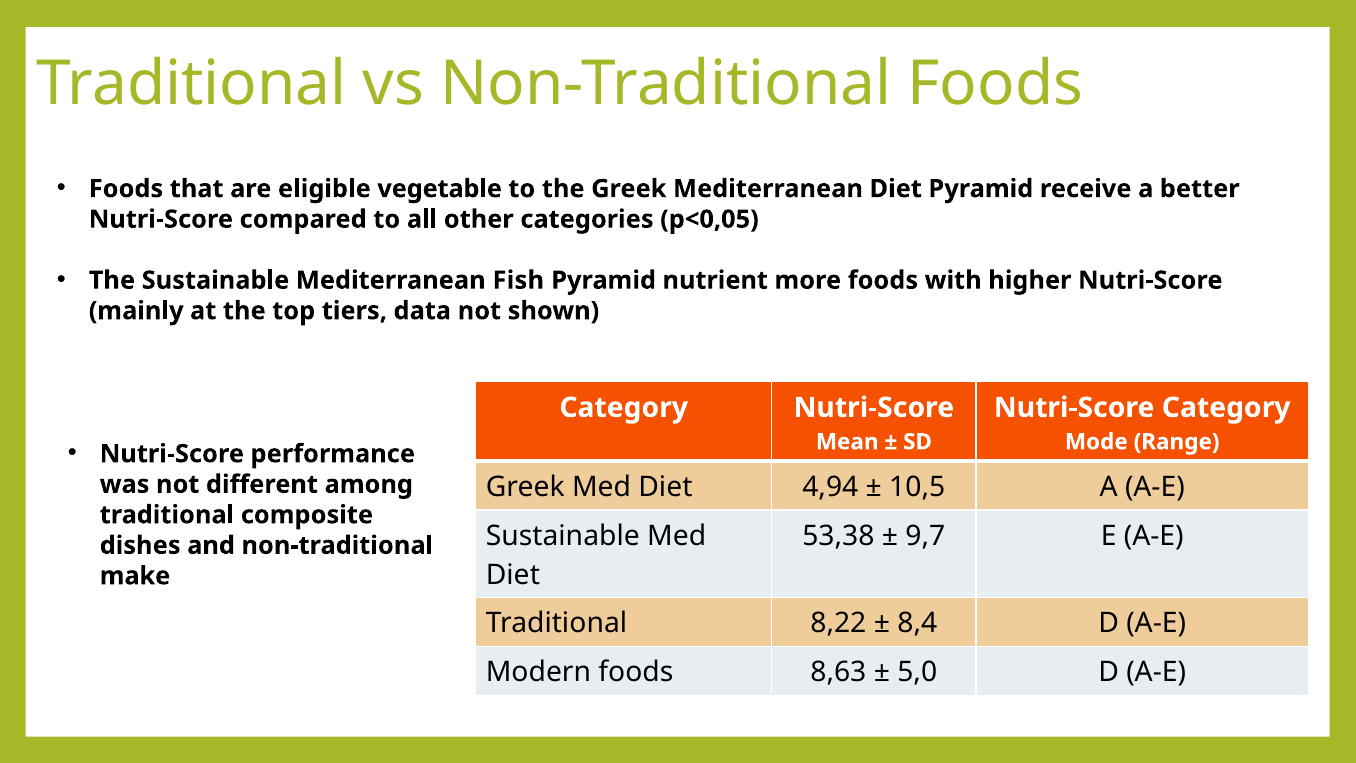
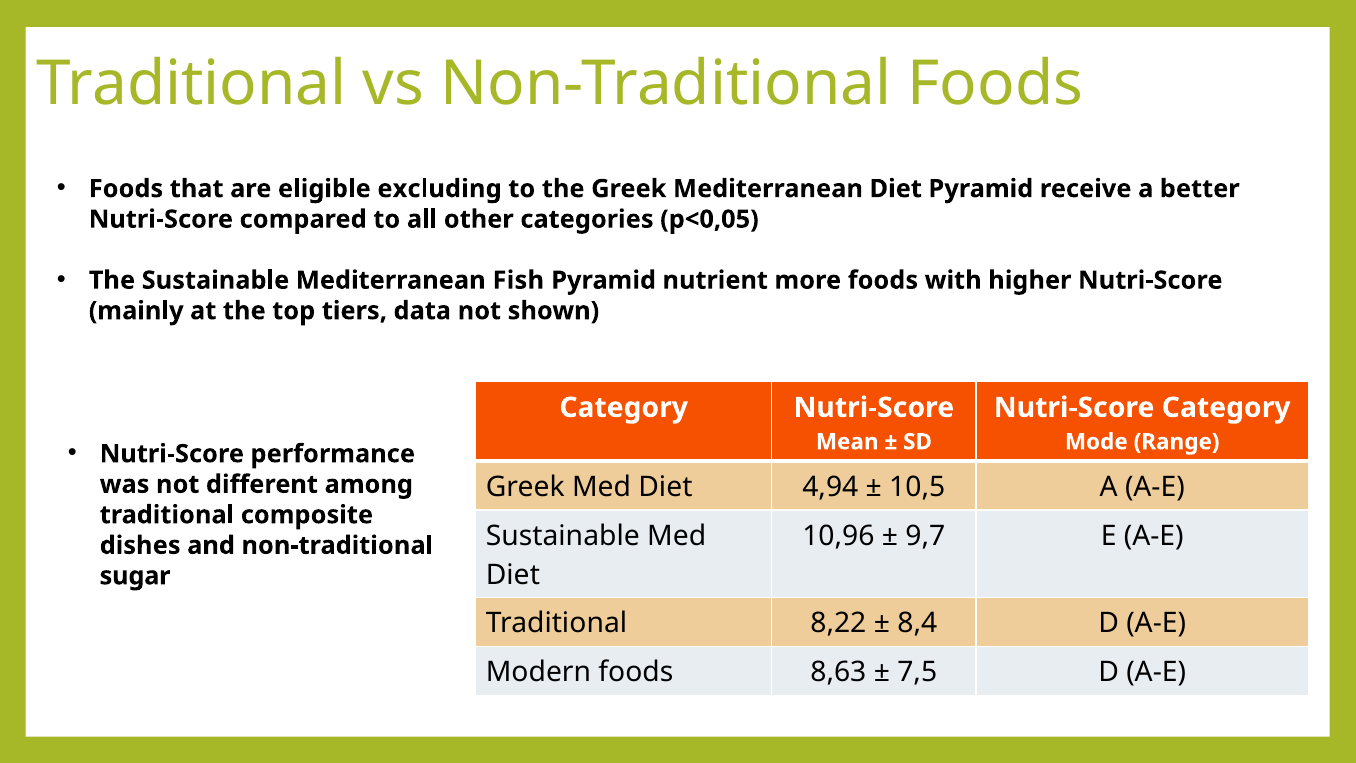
vegetable: vegetable -> excluding
53,38: 53,38 -> 10,96
make: make -> sugar
5,0: 5,0 -> 7,5
